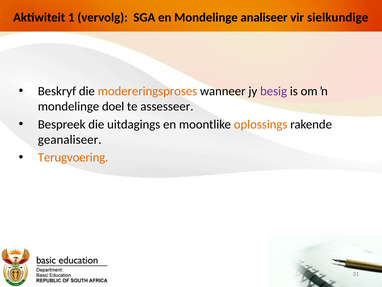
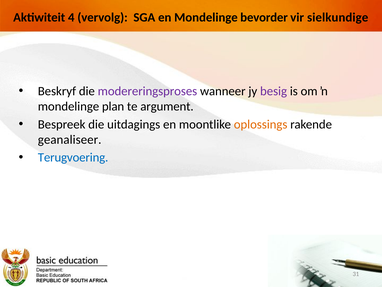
1: 1 -> 4
analiseer: analiseer -> bevorder
modereringsproses colour: orange -> purple
doel: doel -> plan
assesseer: assesseer -> argument
Terugvoering colour: orange -> blue
